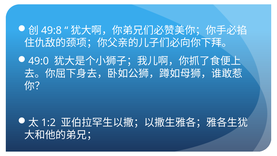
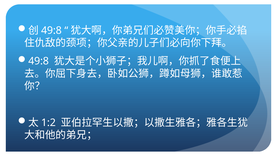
49:0 at (39, 61): 49:0 -> 49:8
